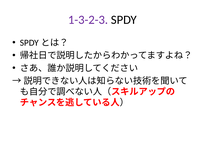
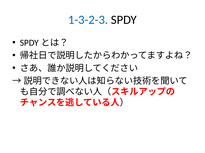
1-3-2-3 colour: purple -> blue
